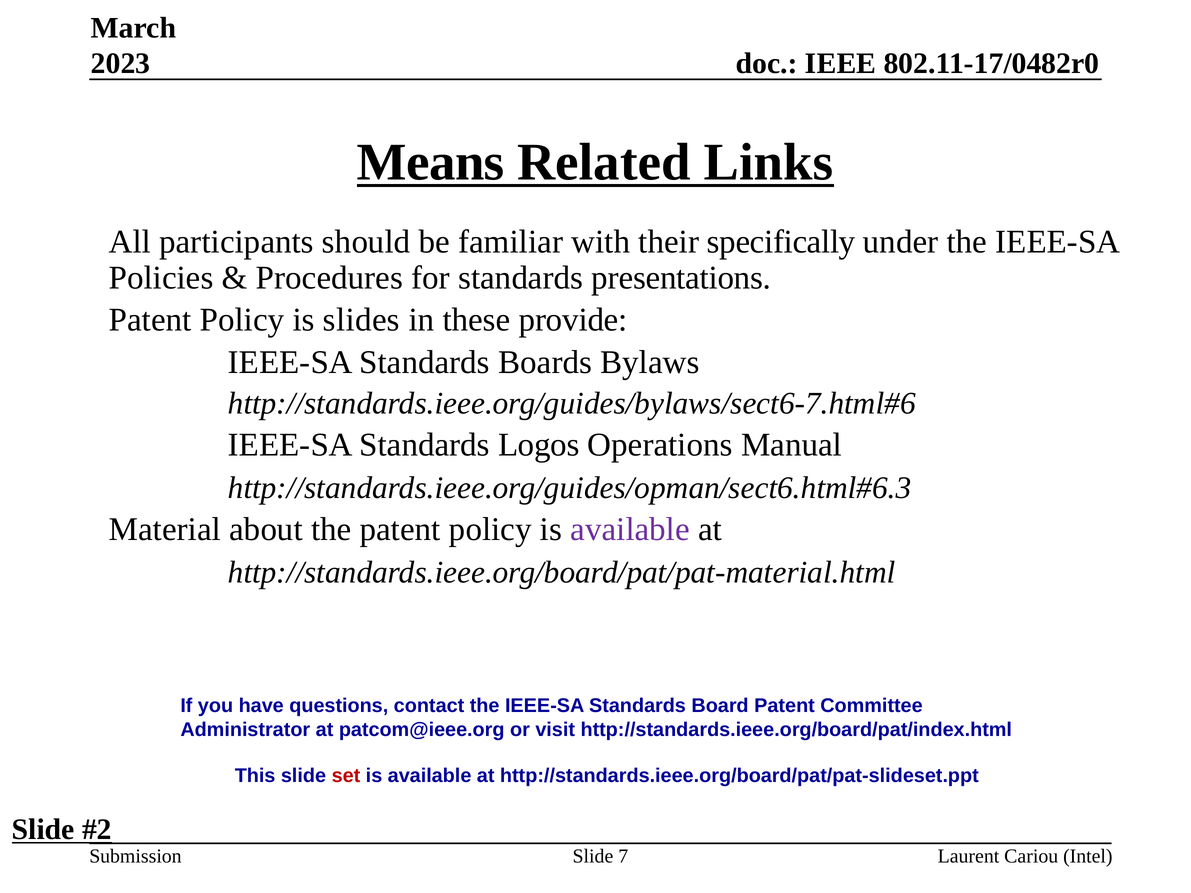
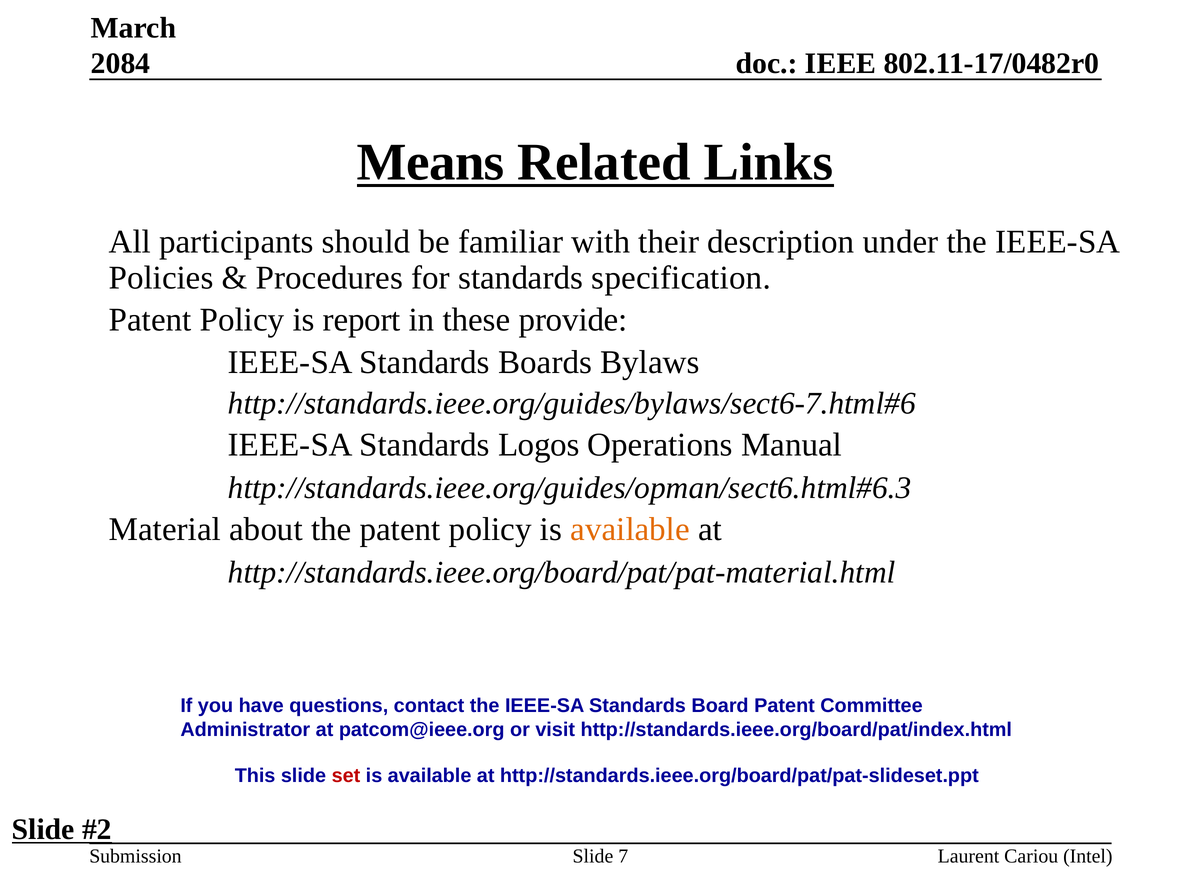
2023: 2023 -> 2084
specifically: specifically -> description
presentations: presentations -> specification
slides: slides -> report
available at (630, 530) colour: purple -> orange
